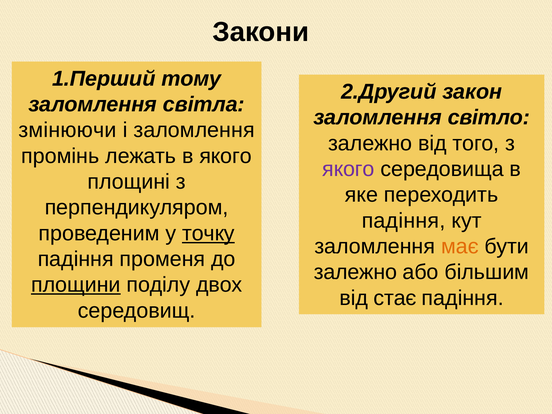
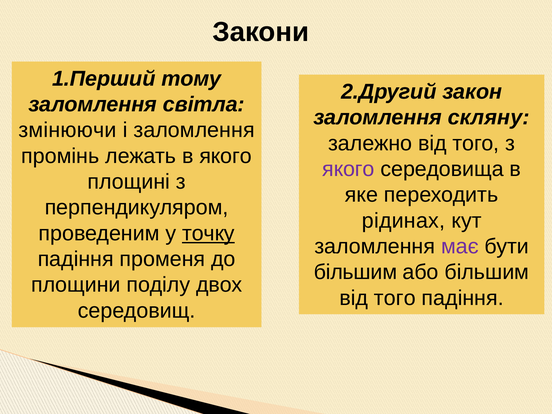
світло: світло -> скляну
падіння at (403, 221): падіння -> рідинах
має colour: orange -> purple
залежно at (355, 272): залежно -> більшим
площини underline: present -> none
стає at (395, 298): стає -> того
